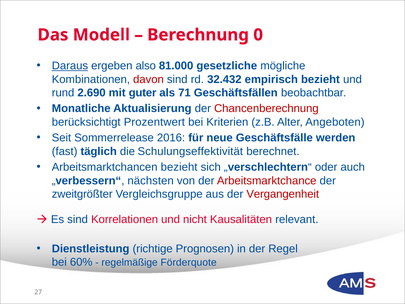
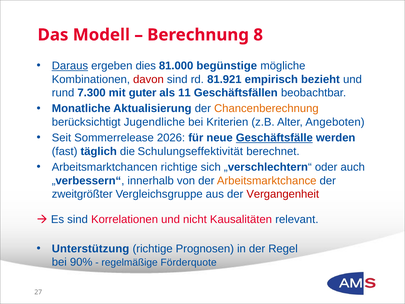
0: 0 -> 8
also: also -> dies
gesetzliche: gesetzliche -> begünstige
32.432: 32.432 -> 81.921
2.690: 2.690 -> 7.300
71: 71 -> 11
Chancenberechnung colour: red -> orange
Prozentwert: Prozentwert -> Jugendliche
2016: 2016 -> 2026
Geschäftsfälle underline: none -> present
Arbeitsmarktchancen bezieht: bezieht -> richtige
nächsten: nächsten -> innerhalb
Arbeitsmarktchance colour: red -> orange
Dienstleistung: Dienstleistung -> Unterstützung
60%: 60% -> 90%
